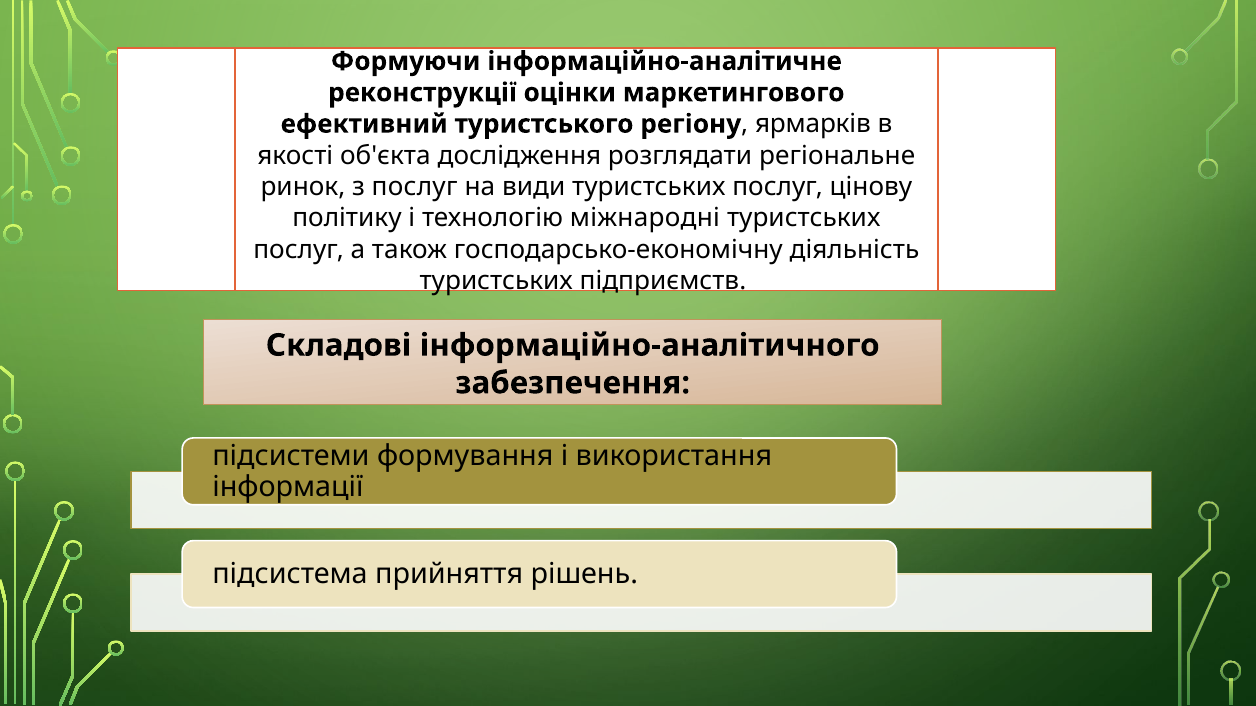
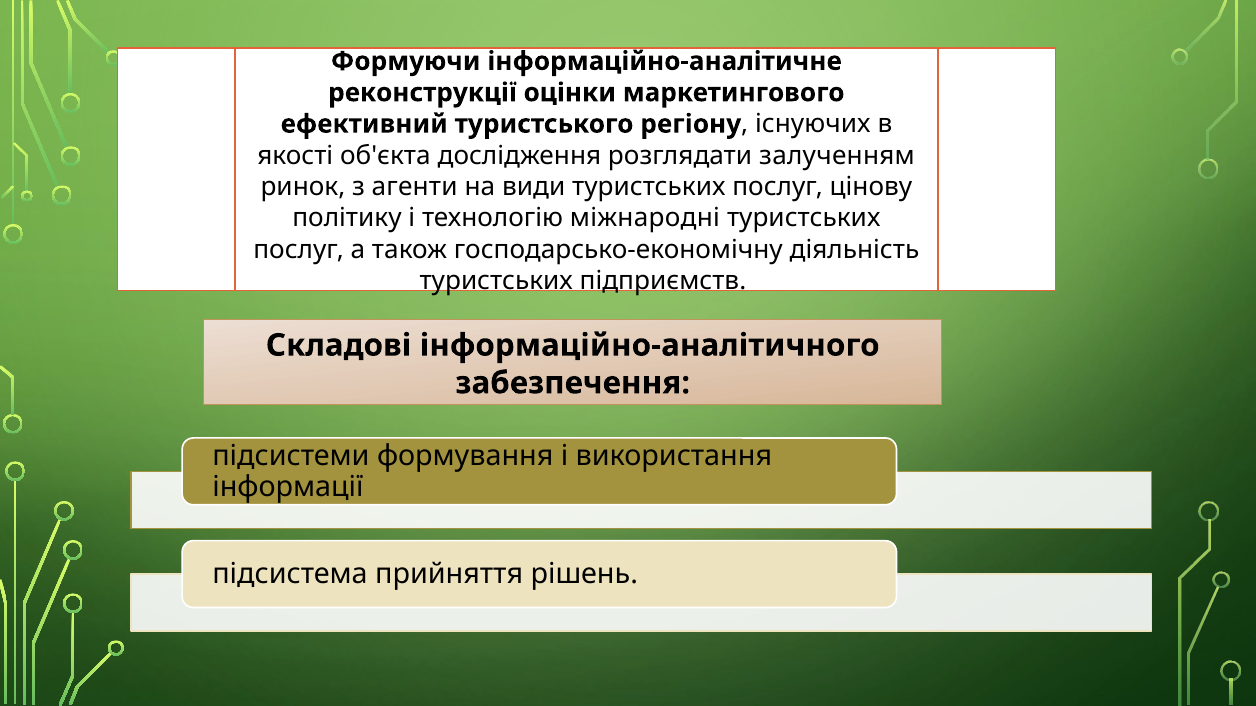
ярмарків: ярмарків -> існуючих
регіональне: регіональне -> залученням
з послуг: послуг -> агенти
